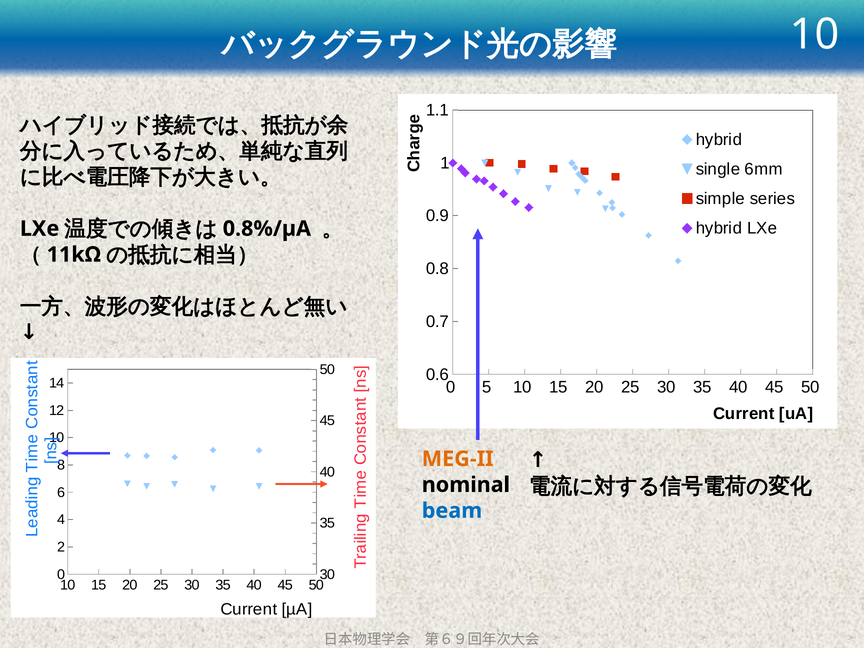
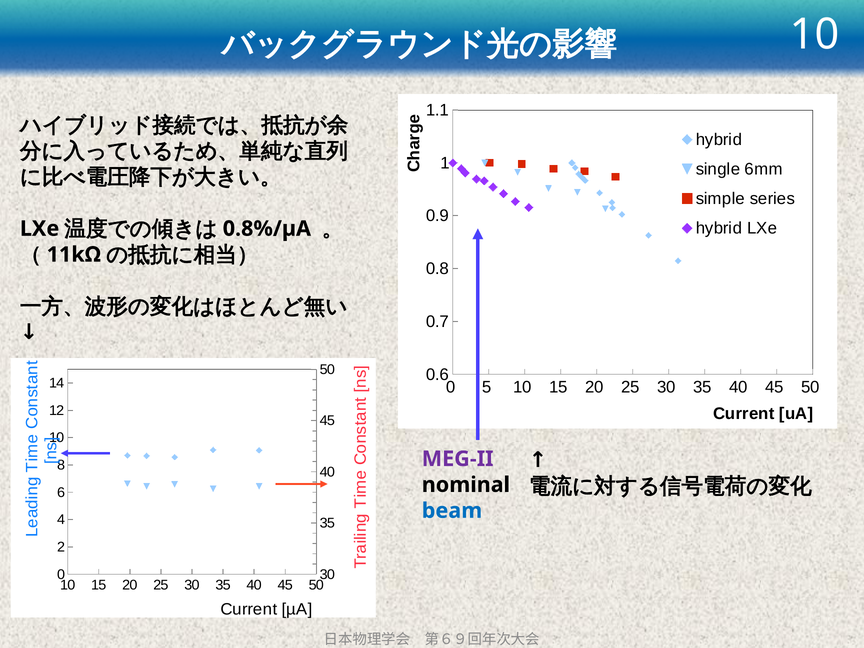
MEG-II colour: orange -> purple
